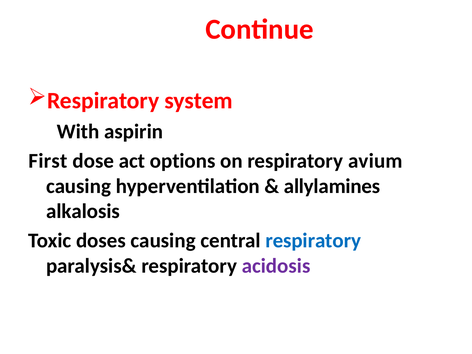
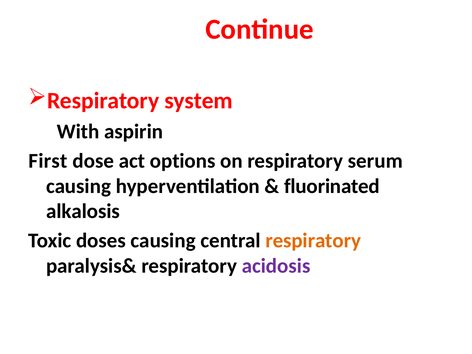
avium: avium -> serum
allylamines: allylamines -> fluorinated
respiratory at (313, 241) colour: blue -> orange
